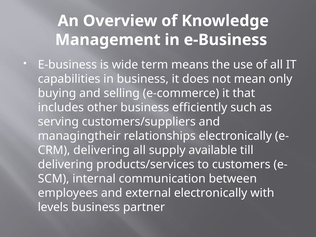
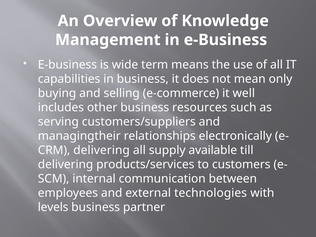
that: that -> well
efficiently: efficiently -> resources
external electronically: electronically -> technologies
